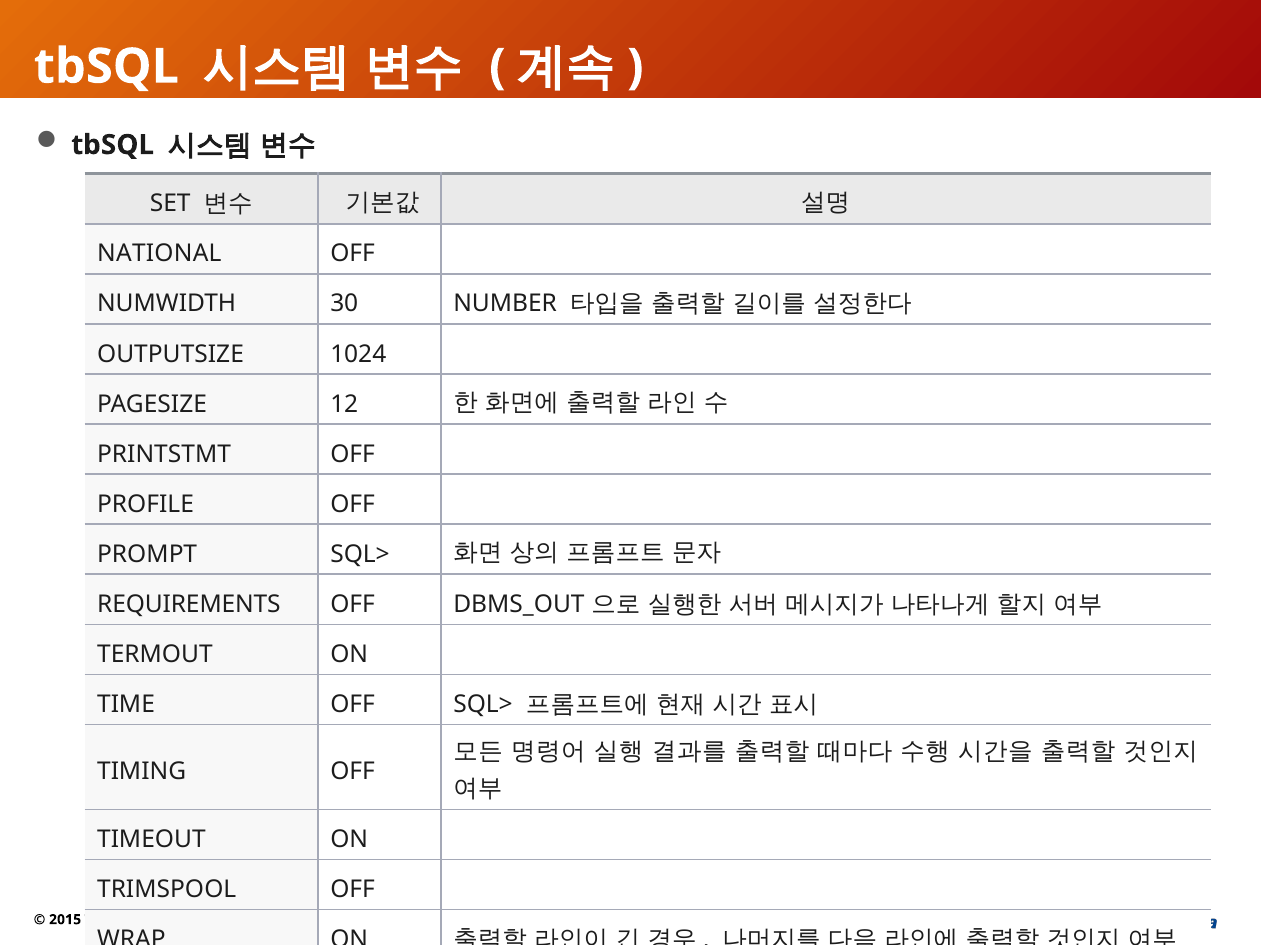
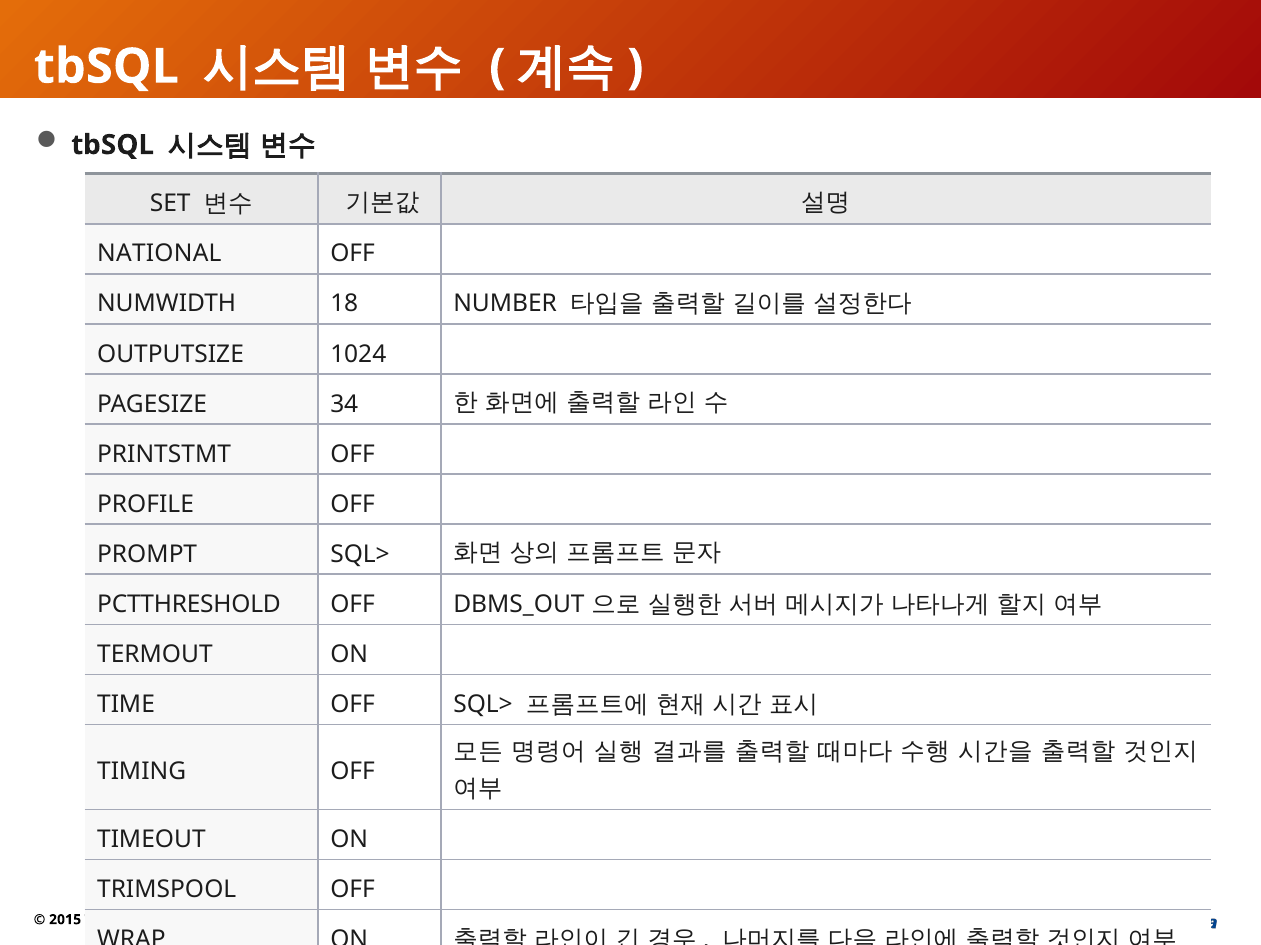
30: 30 -> 18
12: 12 -> 34
REQUIREMENTS: REQUIREMENTS -> PCTTHRESHOLD
